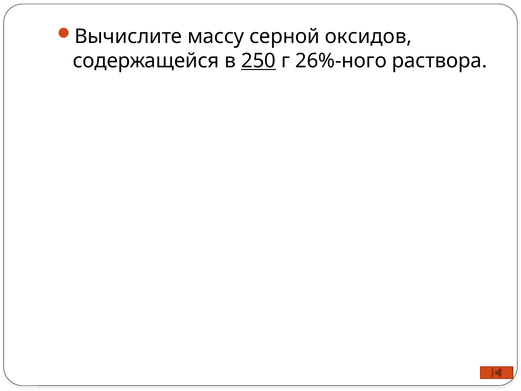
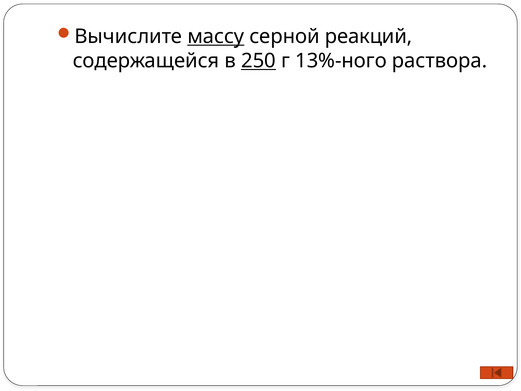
массу underline: none -> present
оксидов: оксидов -> реакций
26%-ного: 26%-ного -> 13%-ного
